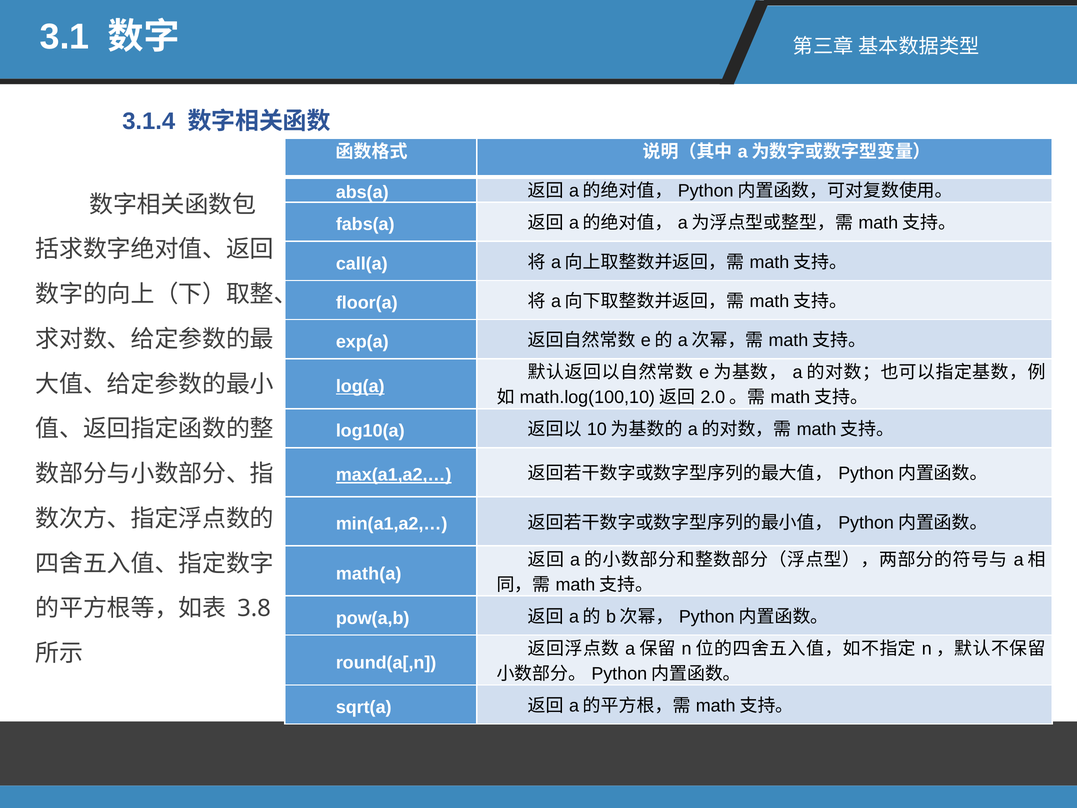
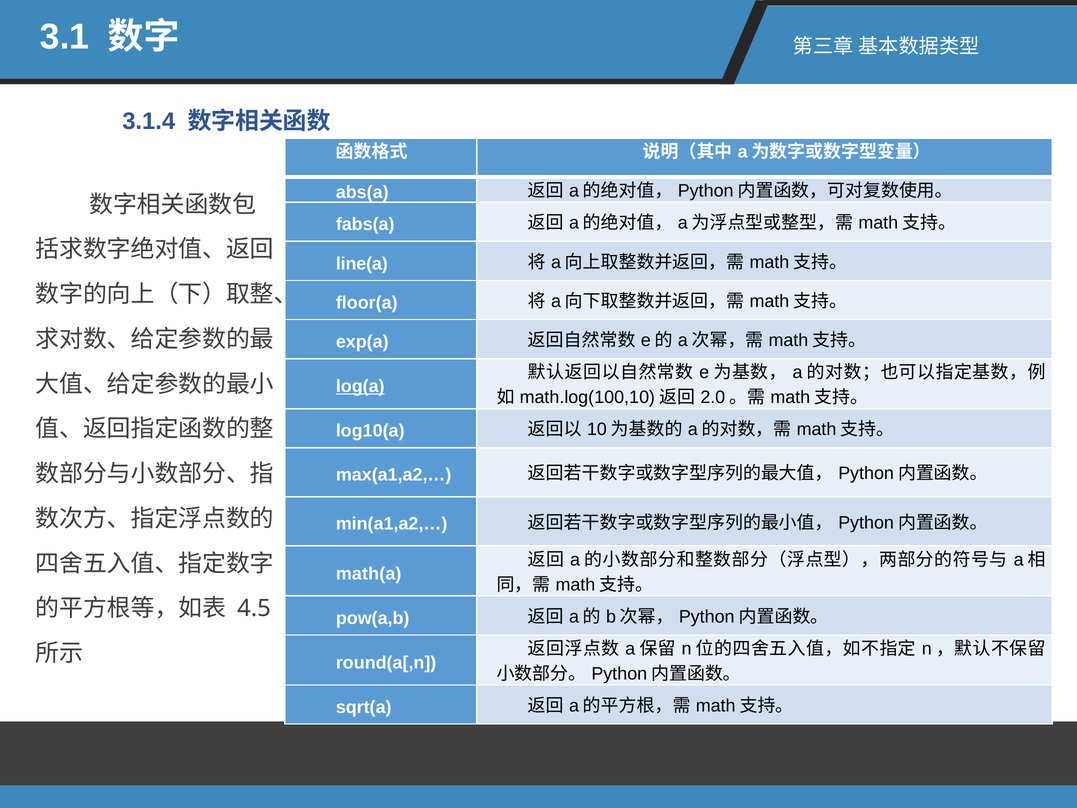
call(a: call(a -> line(a
max(a1,a2,… underline: present -> none
3.8: 3.8 -> 4.5
